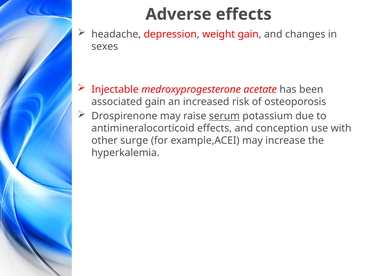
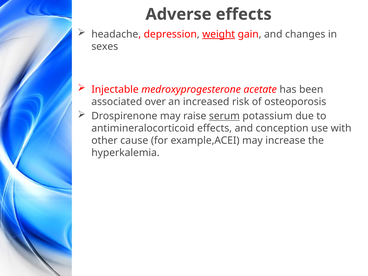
weight underline: none -> present
associated gain: gain -> over
surge: surge -> cause
